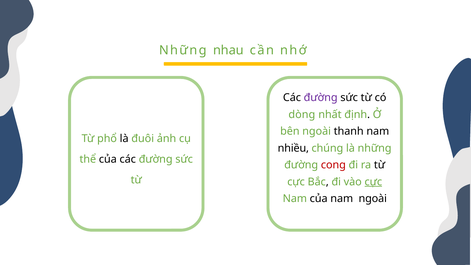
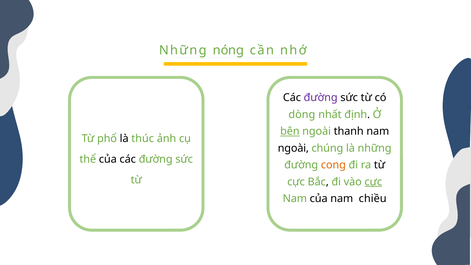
nhau: nhau -> nóng
bên underline: none -> present
đuôi: đuôi -> thúc
nhiều at (293, 148): nhiều -> ngoài
cong colour: red -> orange
nam ngoài: ngoài -> chiều
